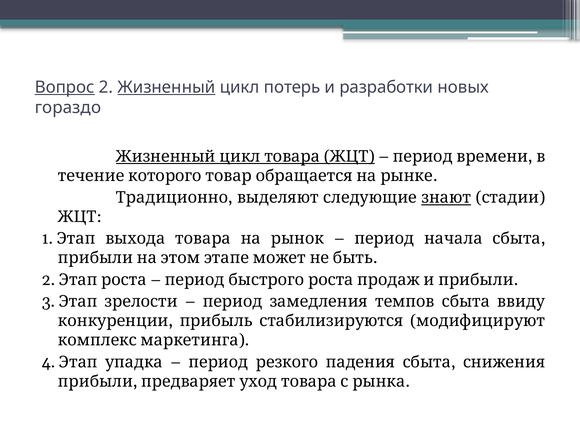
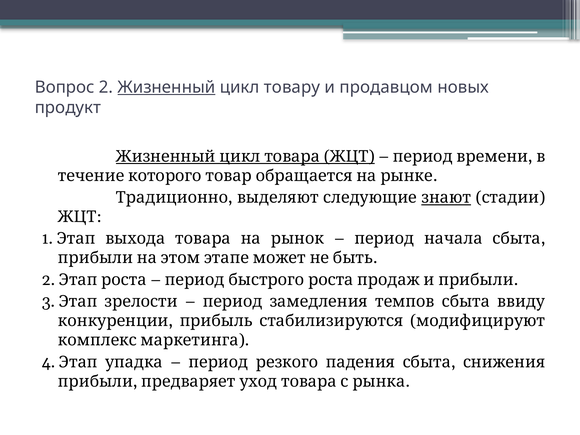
Вопрос underline: present -> none
потерь: потерь -> товару
разработки: разработки -> продавцом
гораздо: гораздо -> продукт
